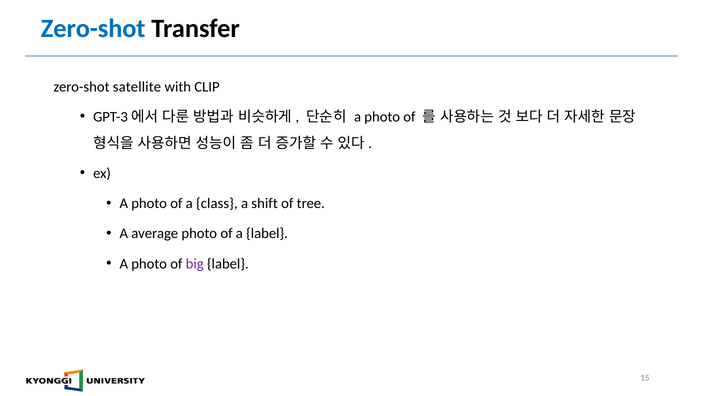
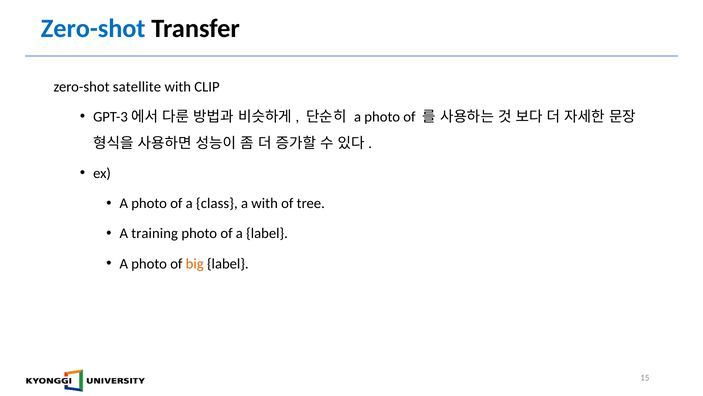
a shift: shift -> with
average: average -> training
big colour: purple -> orange
